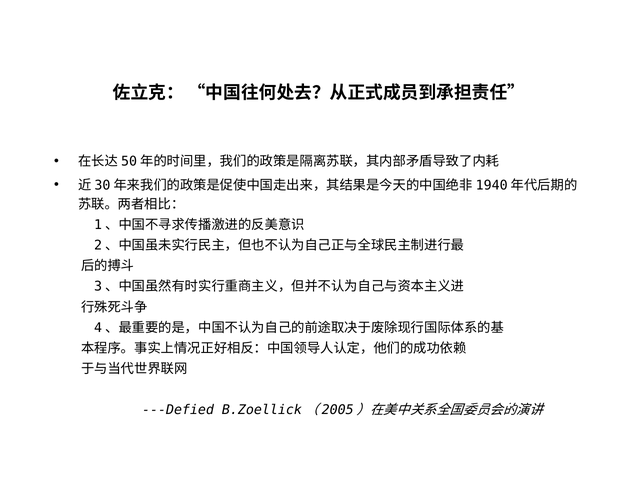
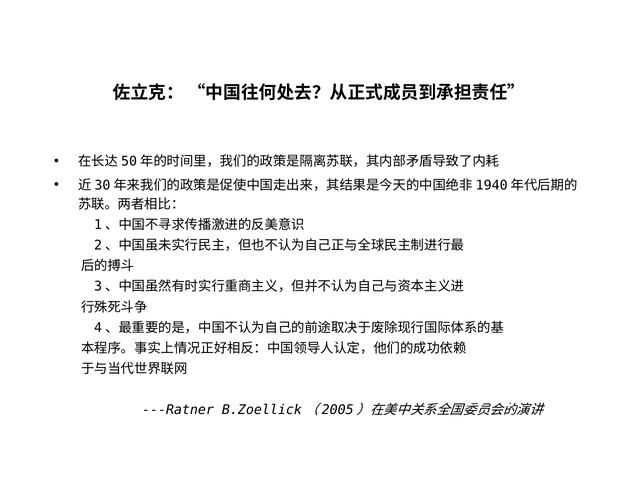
---Defied: ---Defied -> ---Ratner
